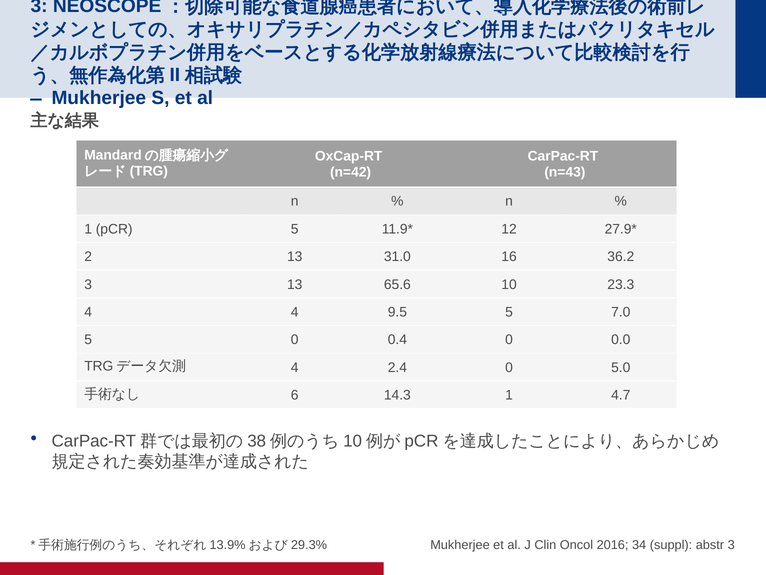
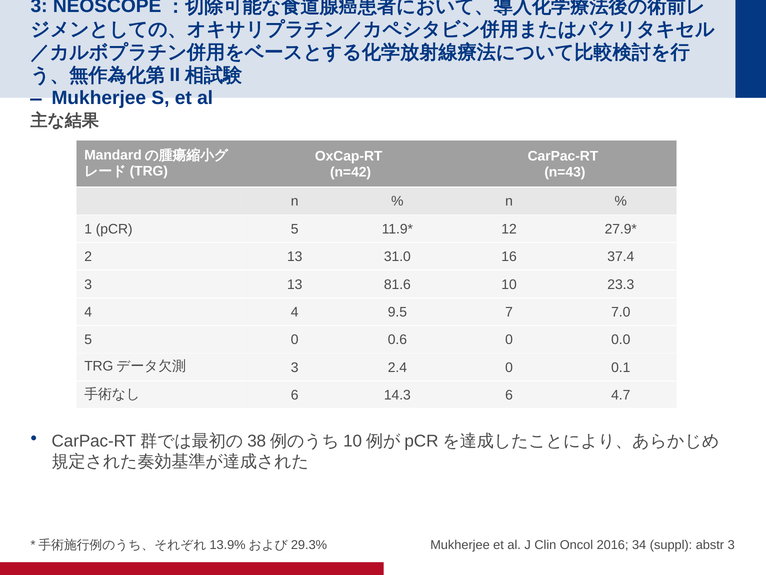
36.2: 36.2 -> 37.4
65.6: 65.6 -> 81.6
9.5 5: 5 -> 7
0.4: 0.4 -> 0.6
4 at (295, 367): 4 -> 3
5.0: 5.0 -> 0.1
14.3 1: 1 -> 6
